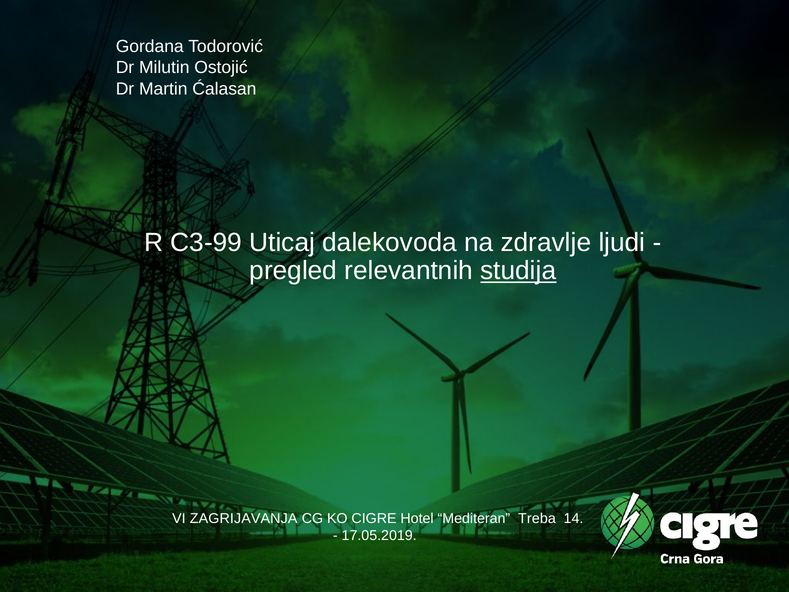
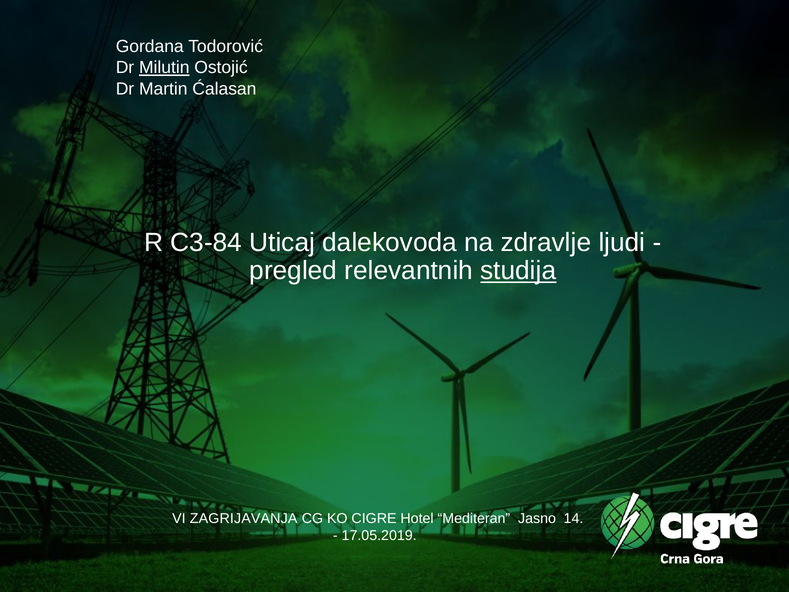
Milutin underline: none -> present
C3-99: C3-99 -> C3-84
Treba: Treba -> Jasno
